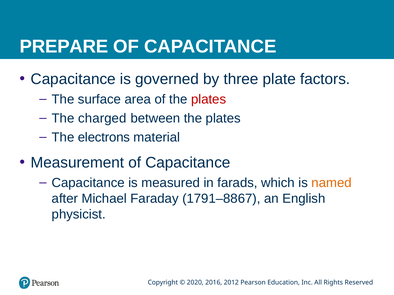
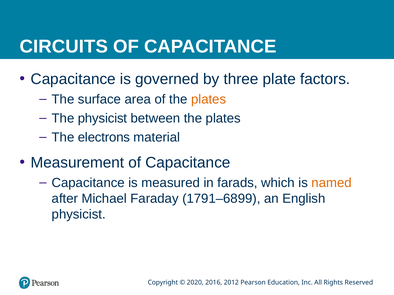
PREPARE: PREPARE -> CIRCUITS
plates at (209, 99) colour: red -> orange
The charged: charged -> physicist
1791–8867: 1791–8867 -> 1791–6899
